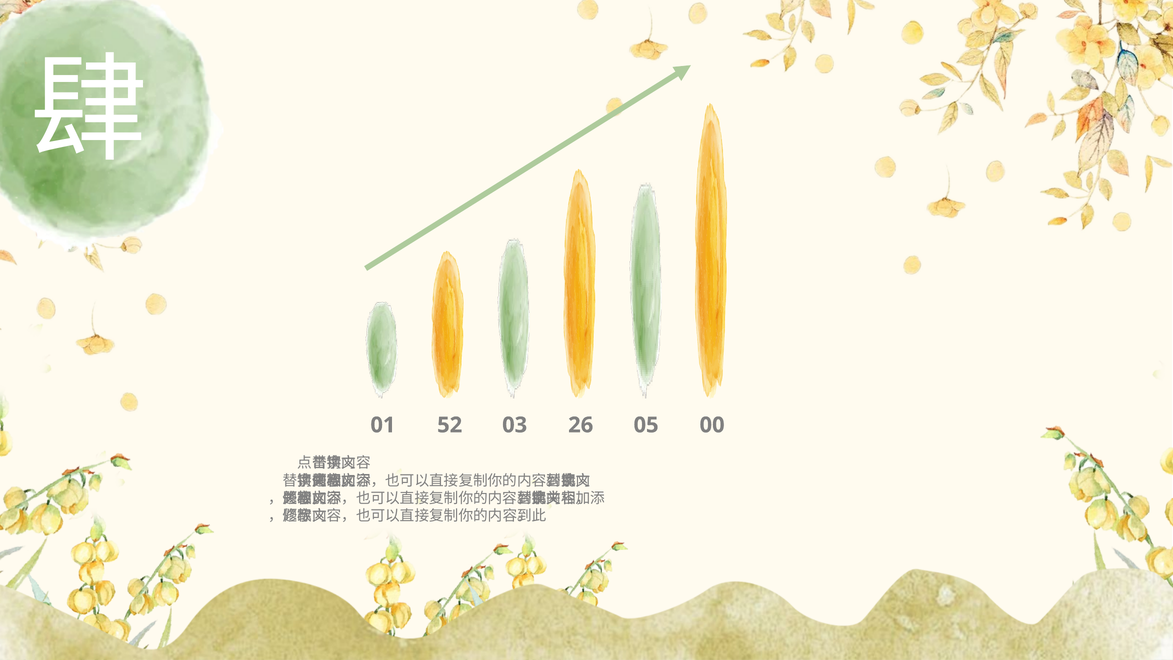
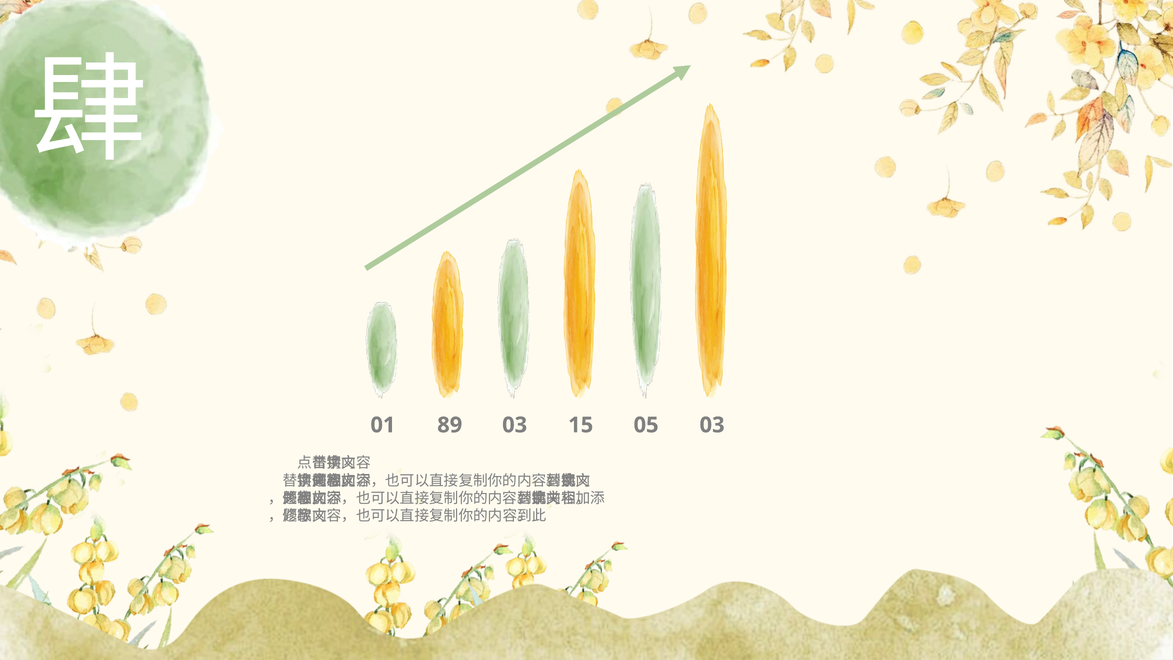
52: 52 -> 89
26: 26 -> 15
05 00: 00 -> 03
